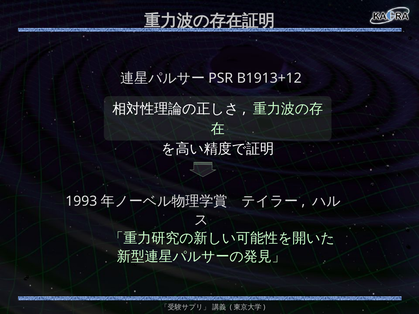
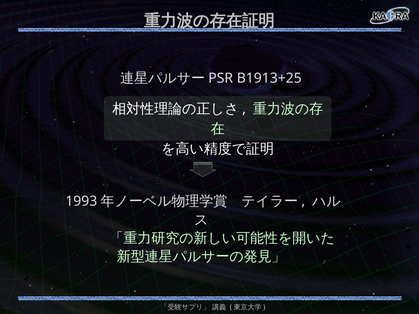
B1913+12: B1913+12 -> B1913+25
